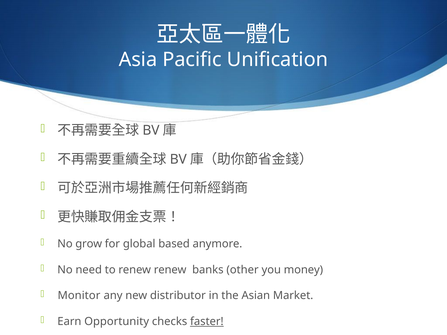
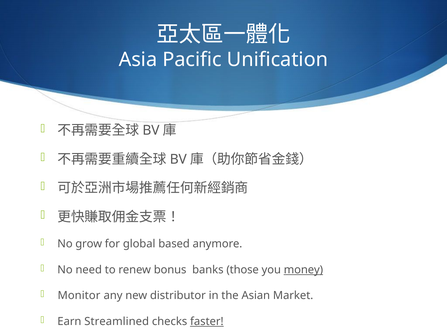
renew renew: renew -> bonus
other: other -> those
money underline: none -> present
Opportunity: Opportunity -> Streamlined
